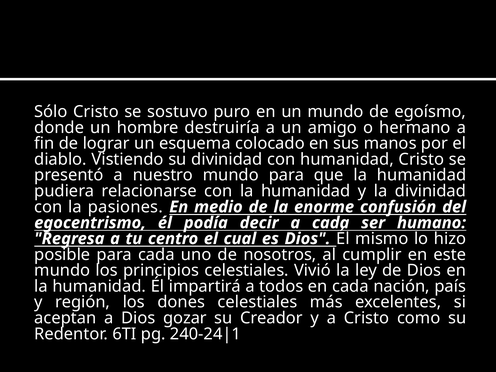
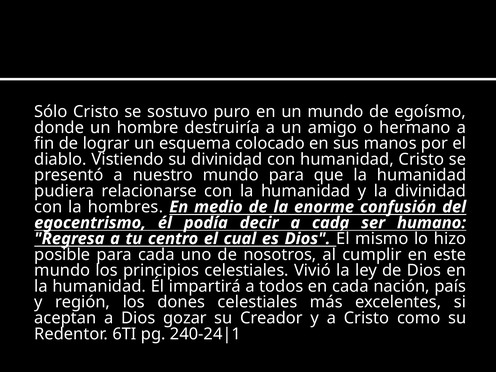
pasiones: pasiones -> hombres
